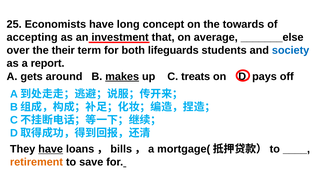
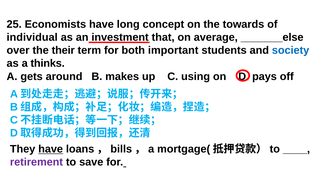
accepting: accepting -> individual
lifeguards: lifeguards -> important
report: report -> thinks
makes underline: present -> none
treats: treats -> using
retirement colour: orange -> purple
